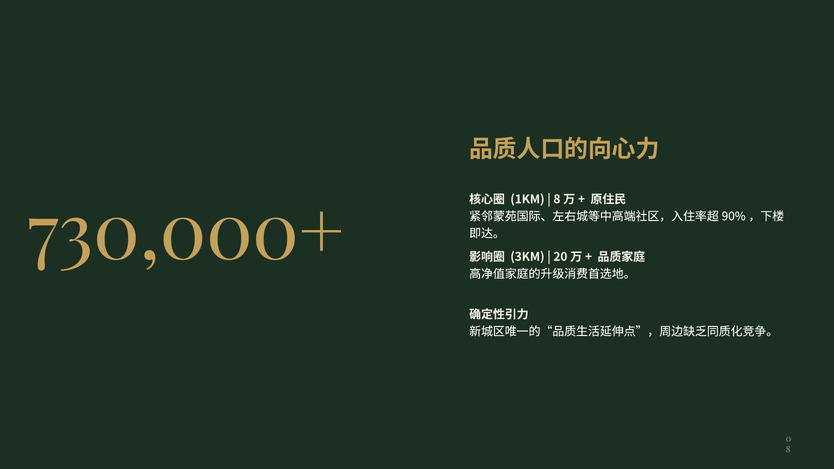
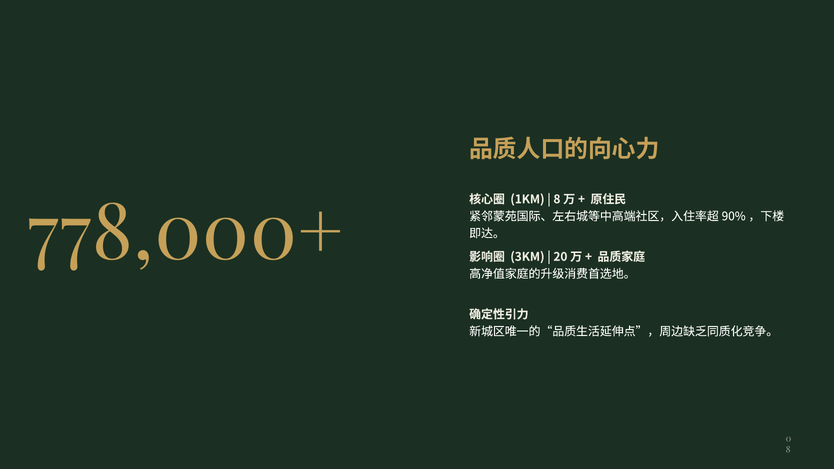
730,000+: 730,000+ -> 778,000+
